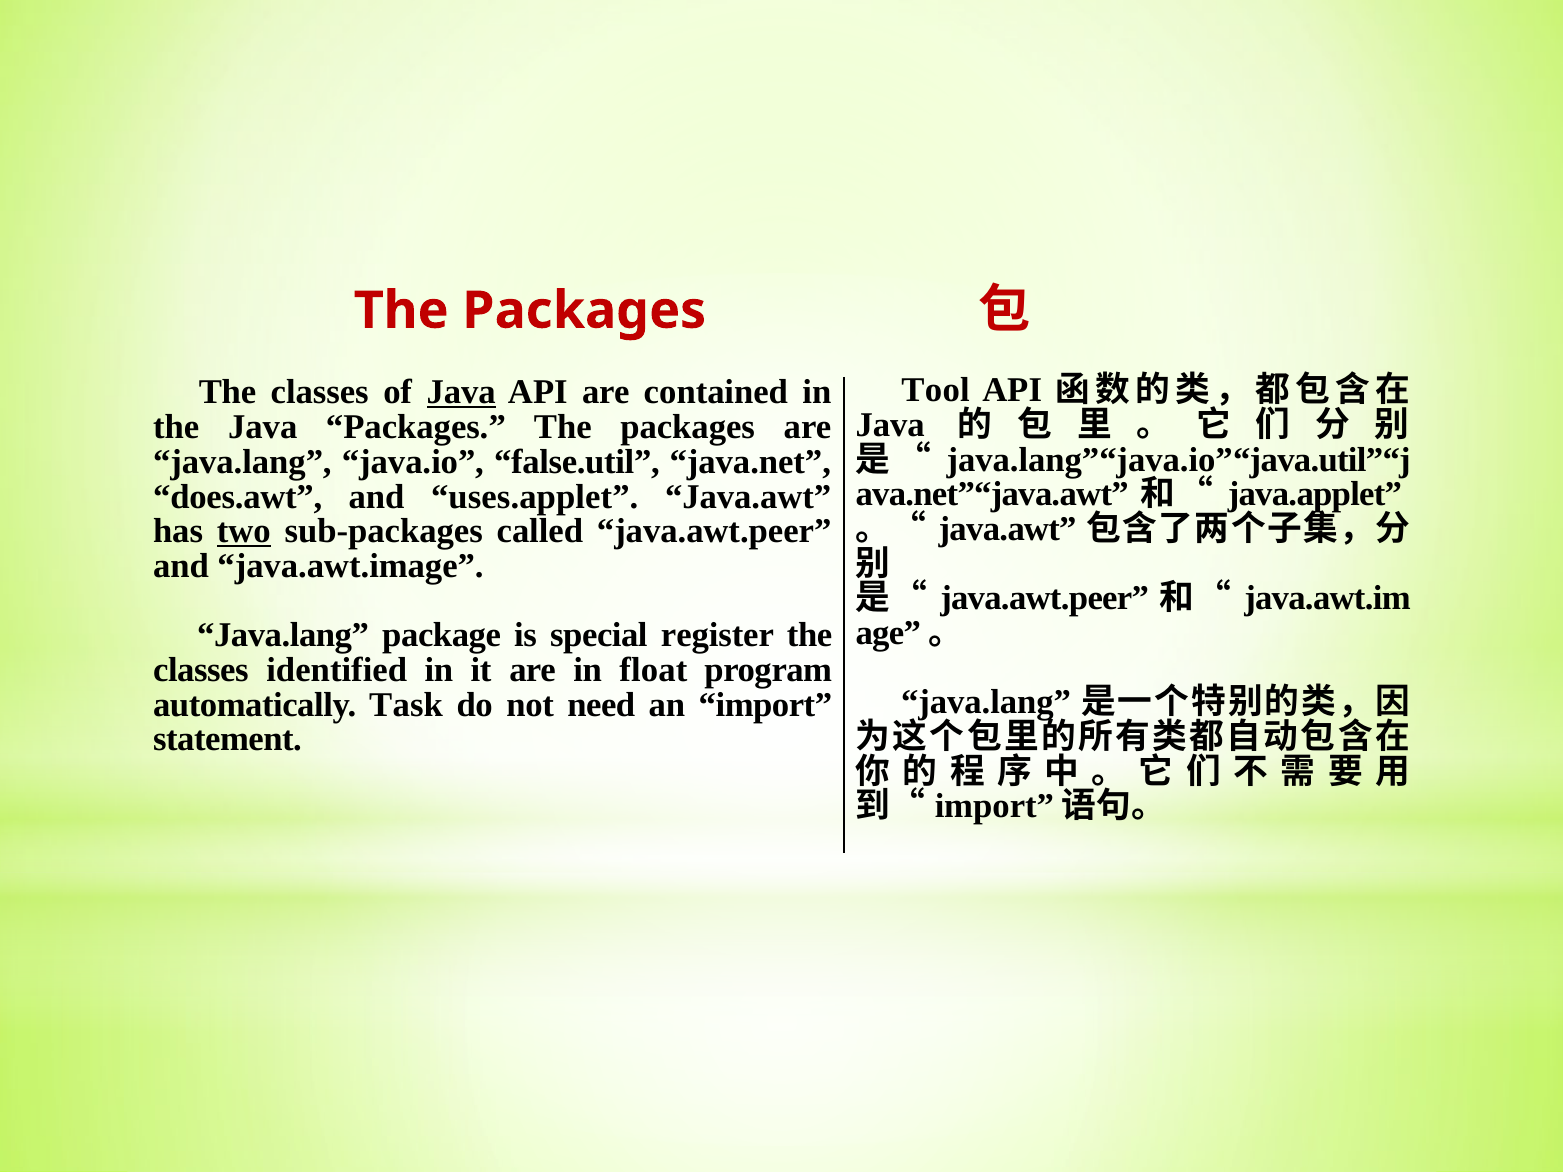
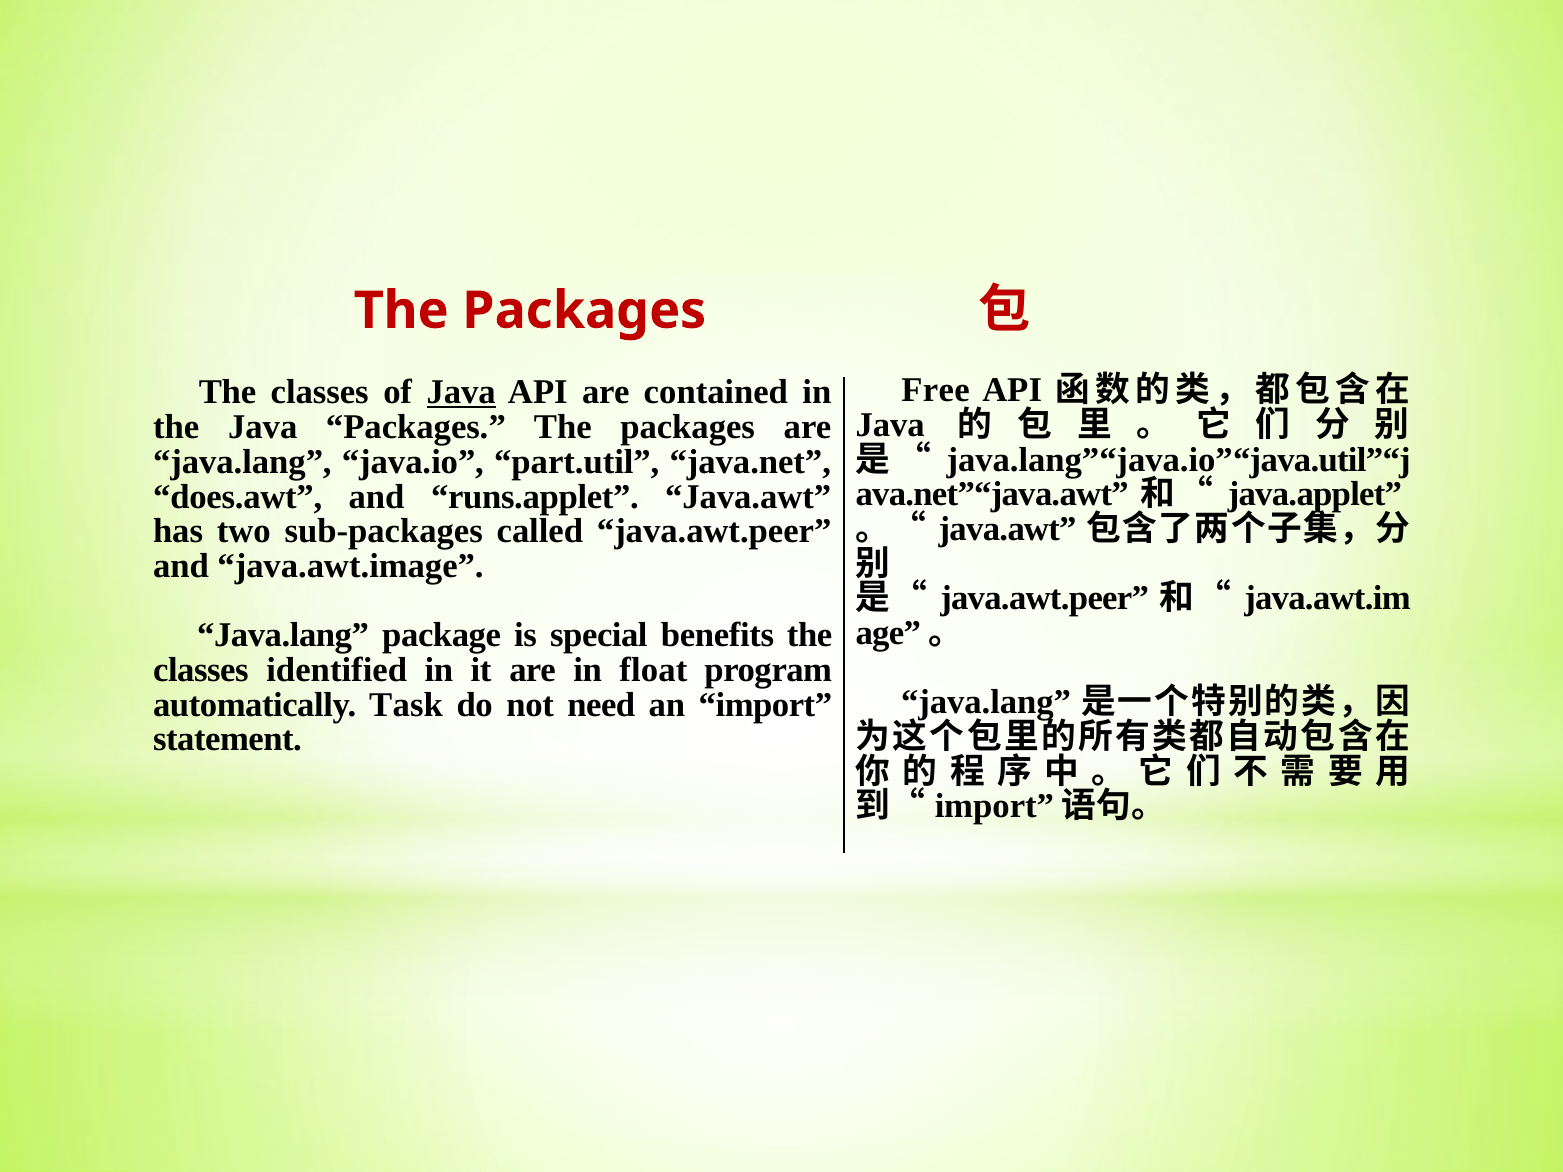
Tool: Tool -> Free
false.util: false.util -> part.util
uses.applet: uses.applet -> runs.applet
two underline: present -> none
register: register -> benefits
